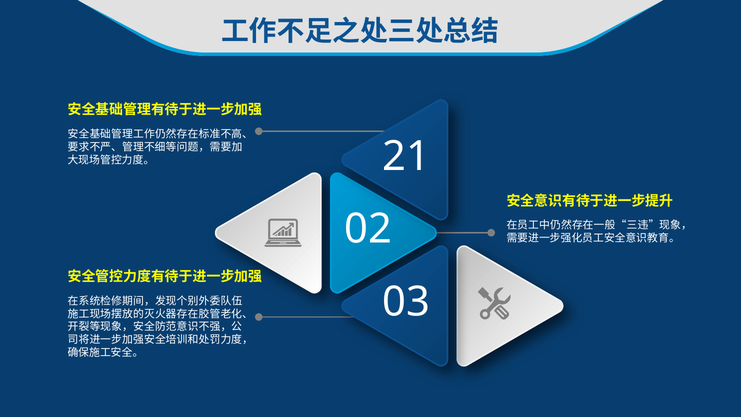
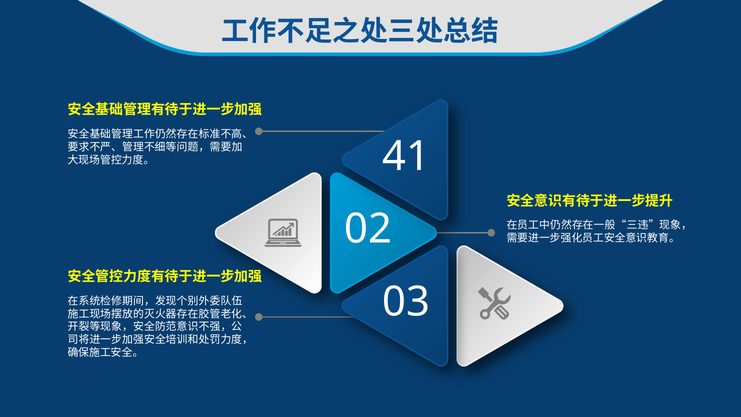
21: 21 -> 41
